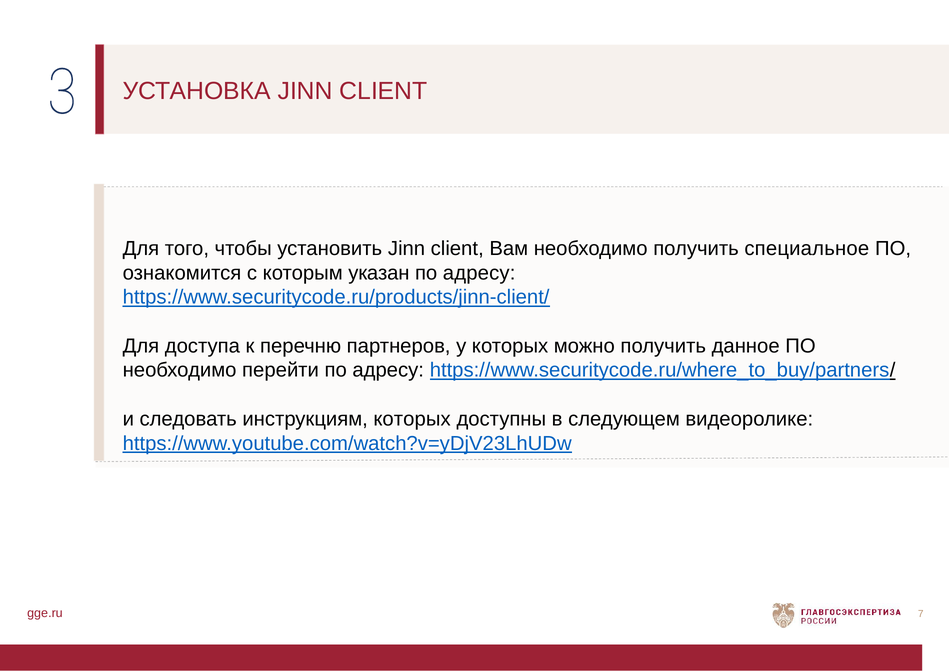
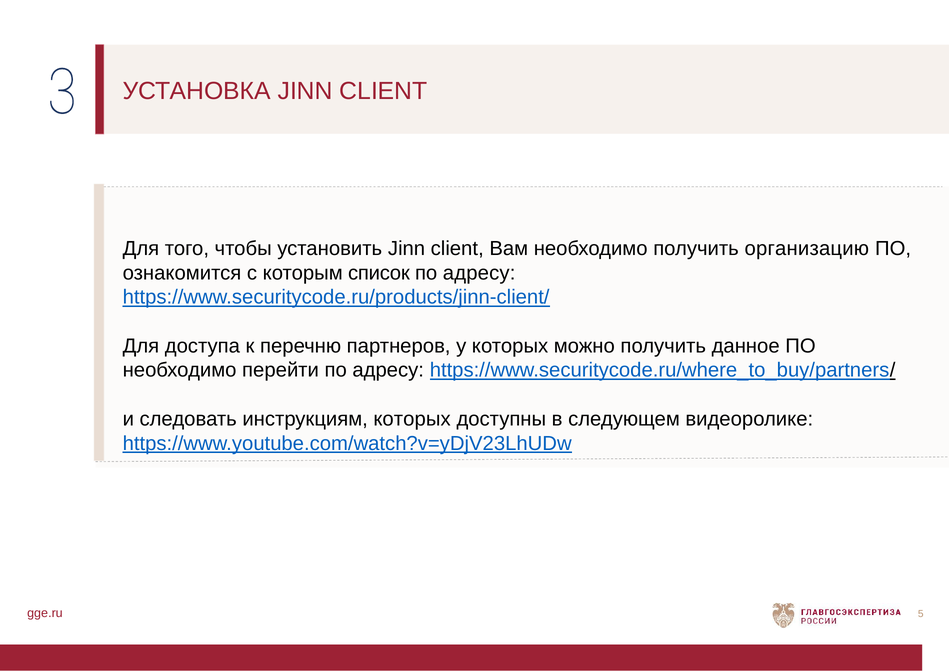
специальное: специальное -> организацию
указан: указан -> список
7: 7 -> 5
